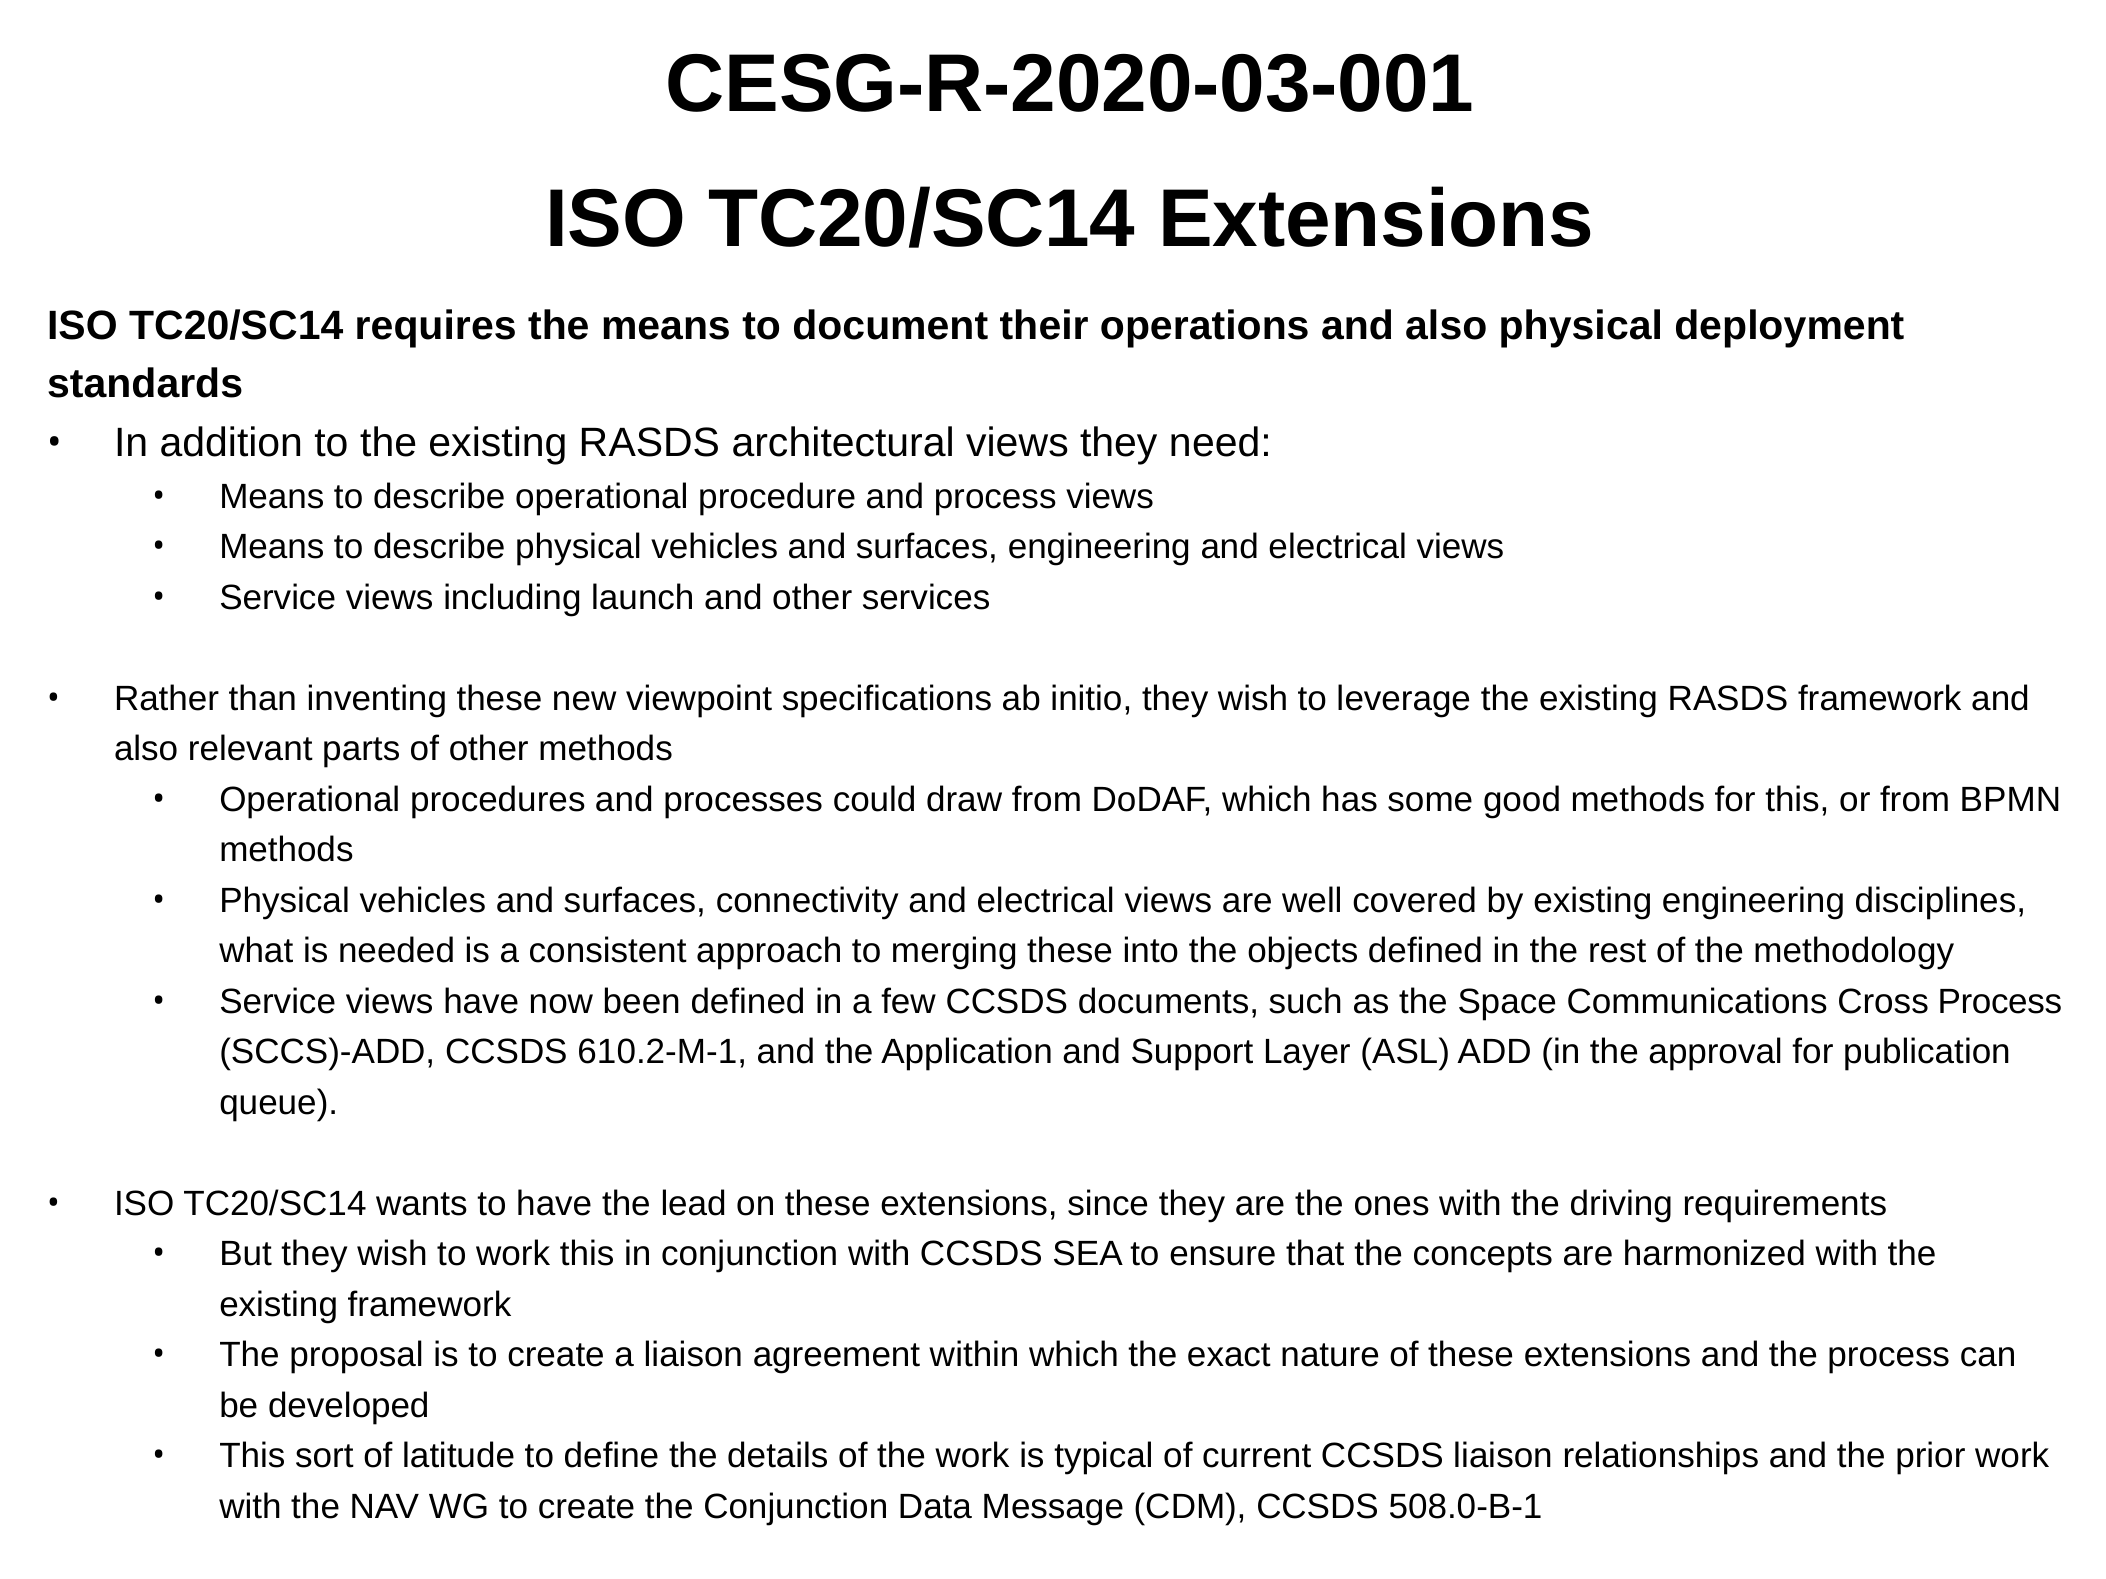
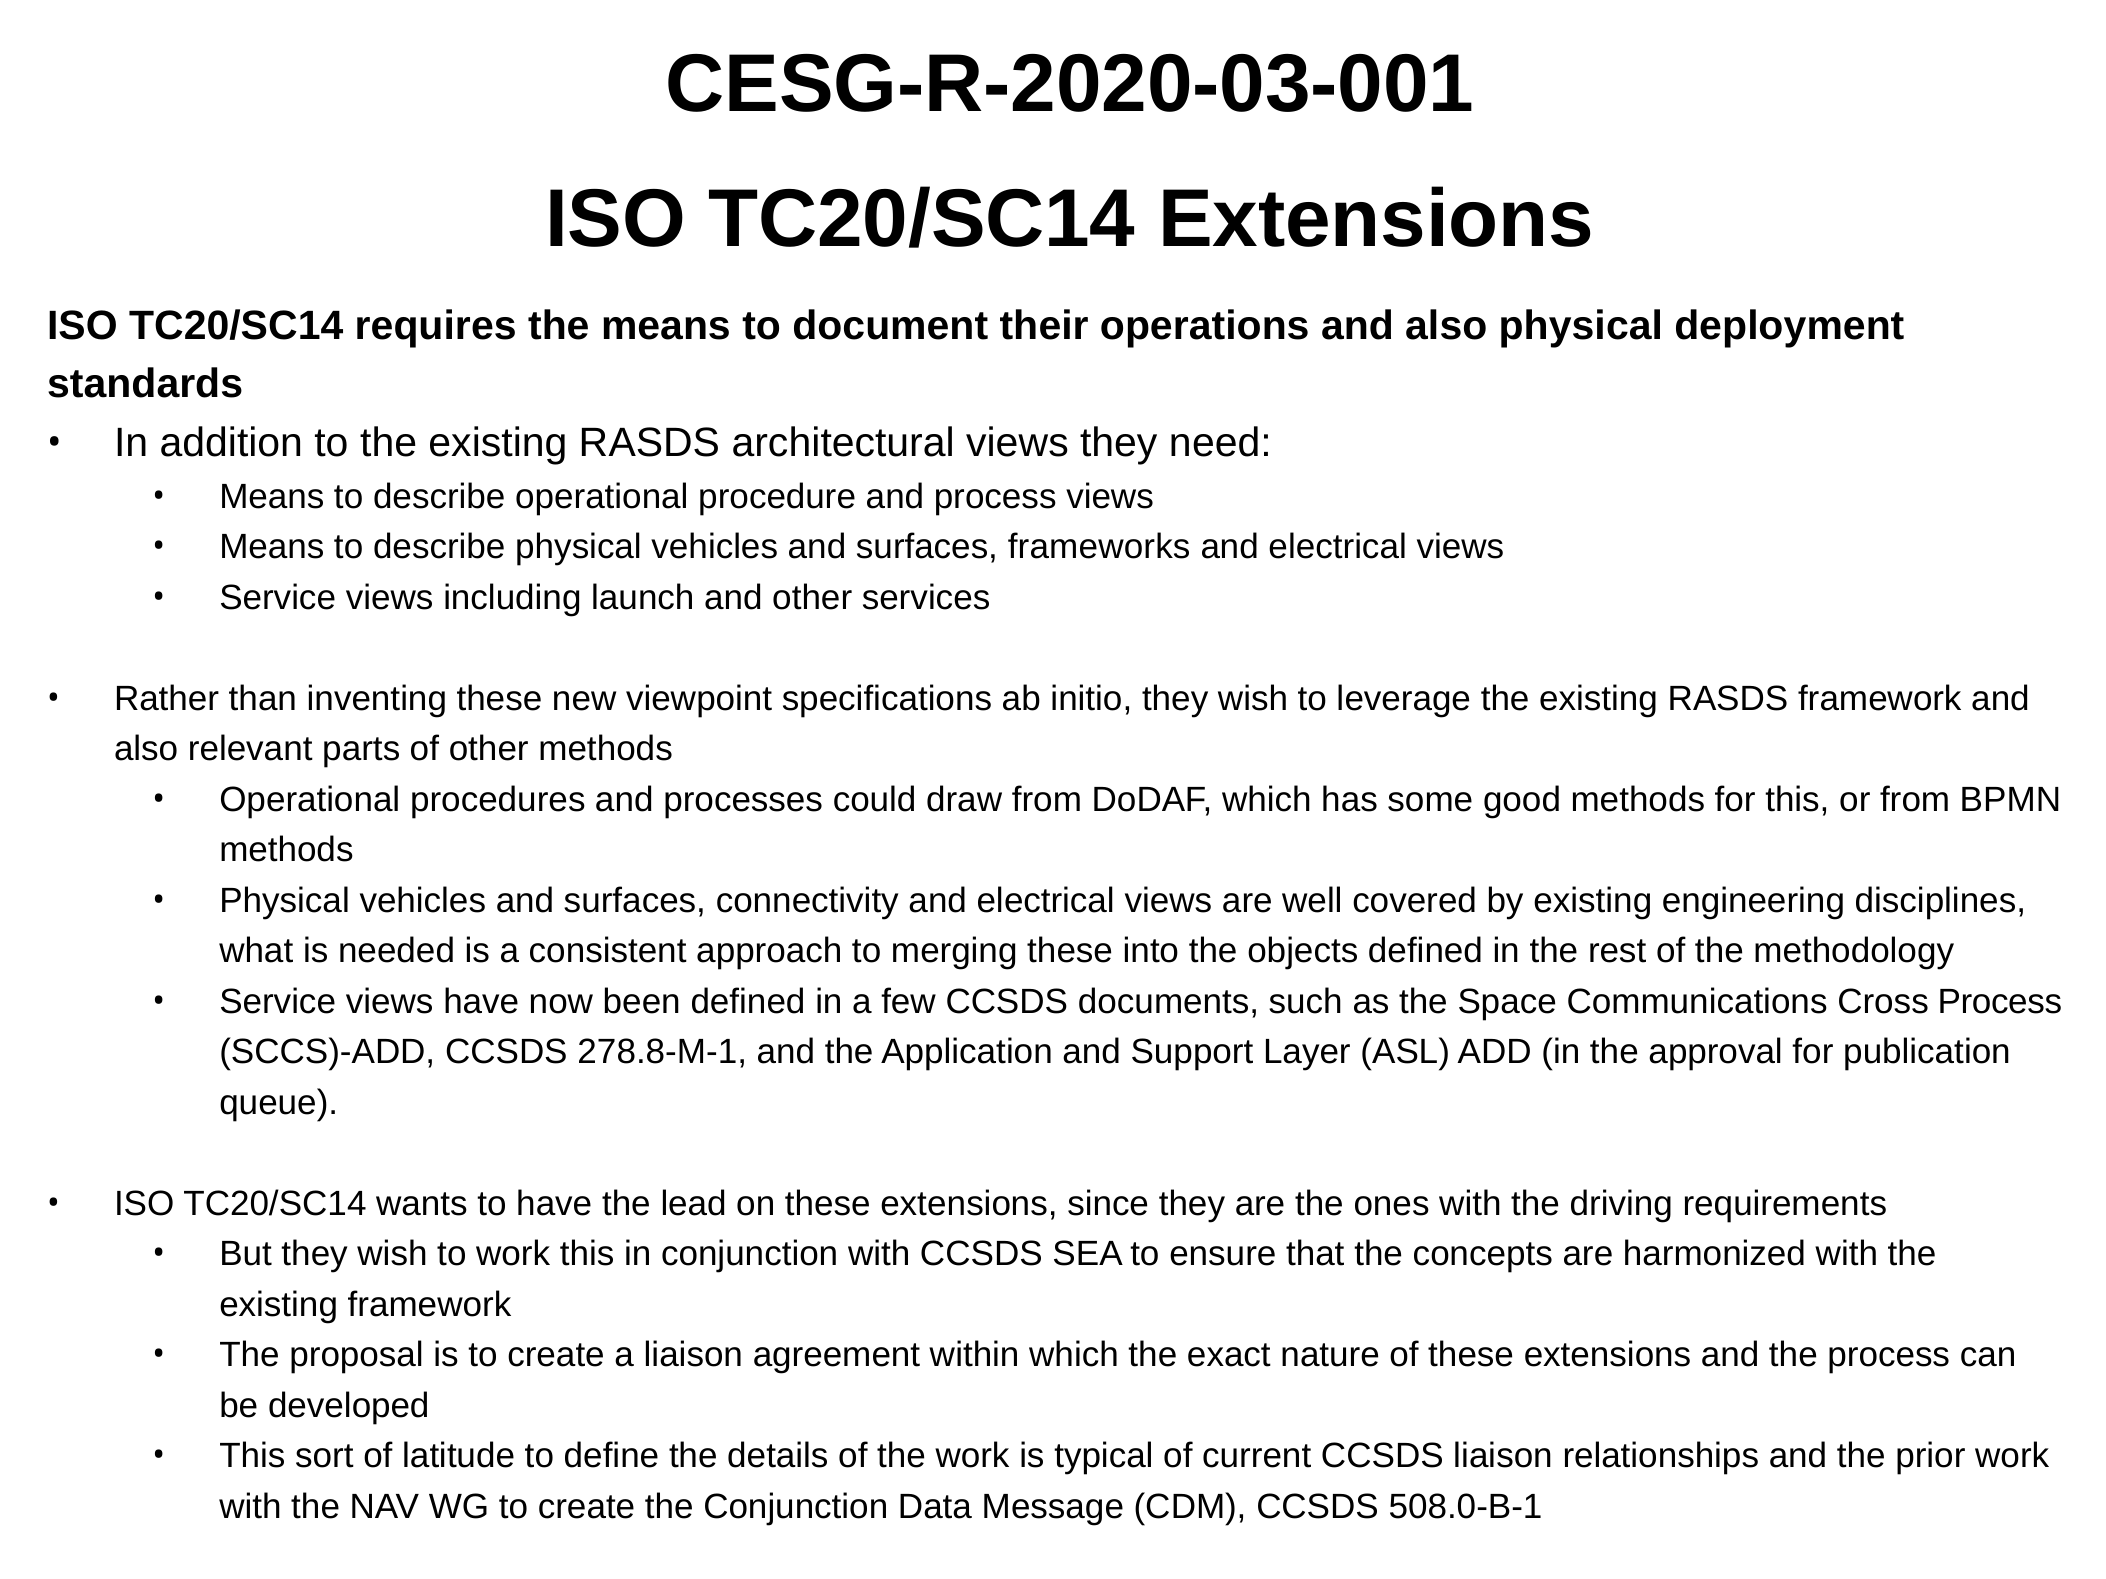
surfaces engineering: engineering -> frameworks
610.2-M-1: 610.2-M-1 -> 278.8-M-1
